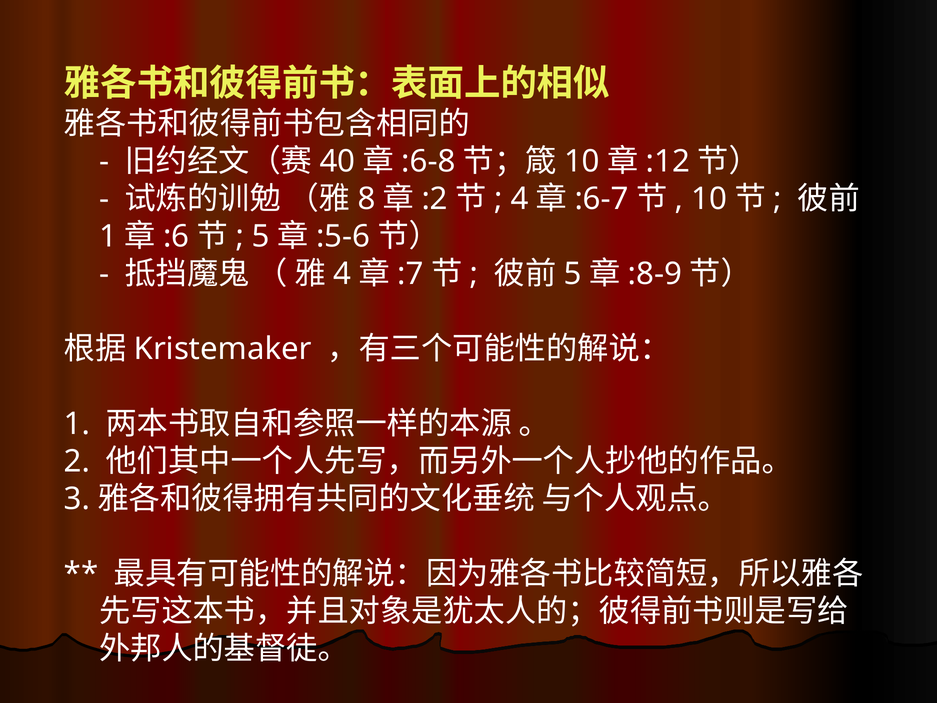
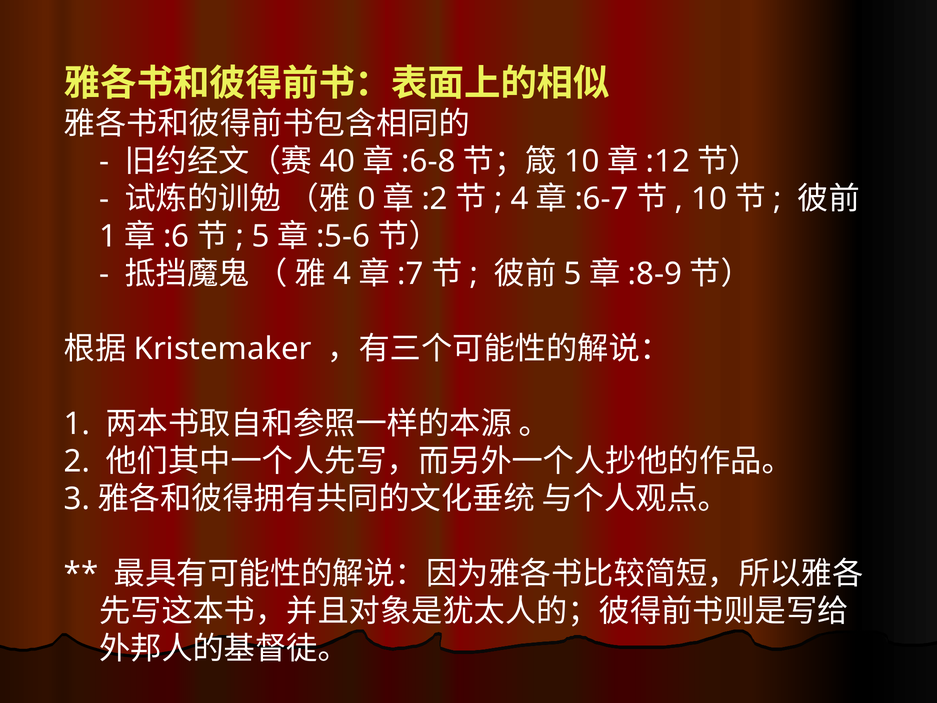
8: 8 -> 0
